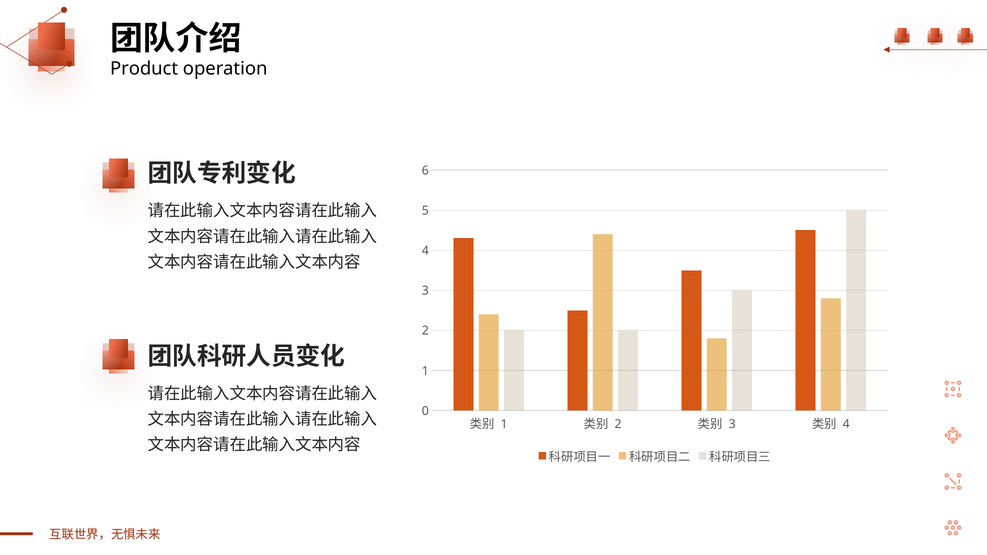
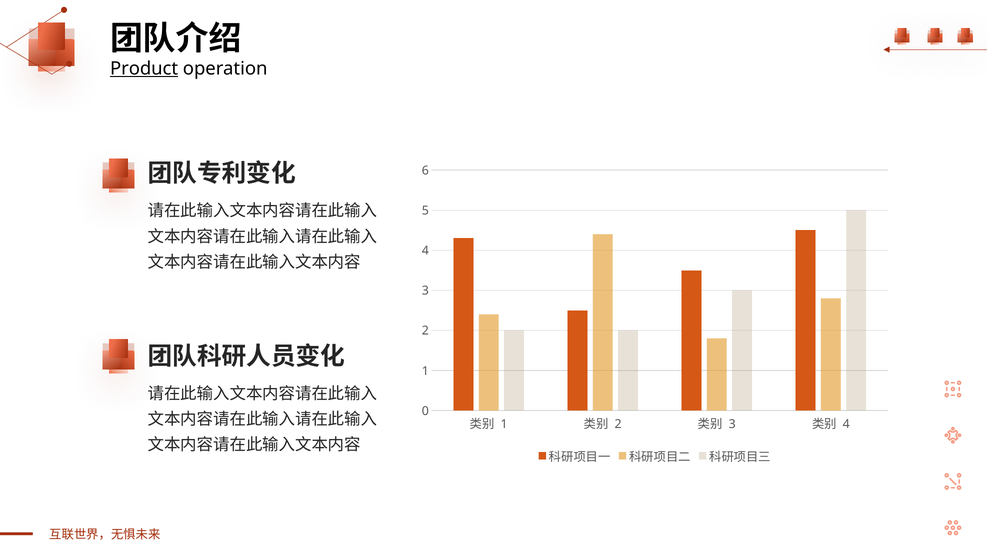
Product underline: none -> present
